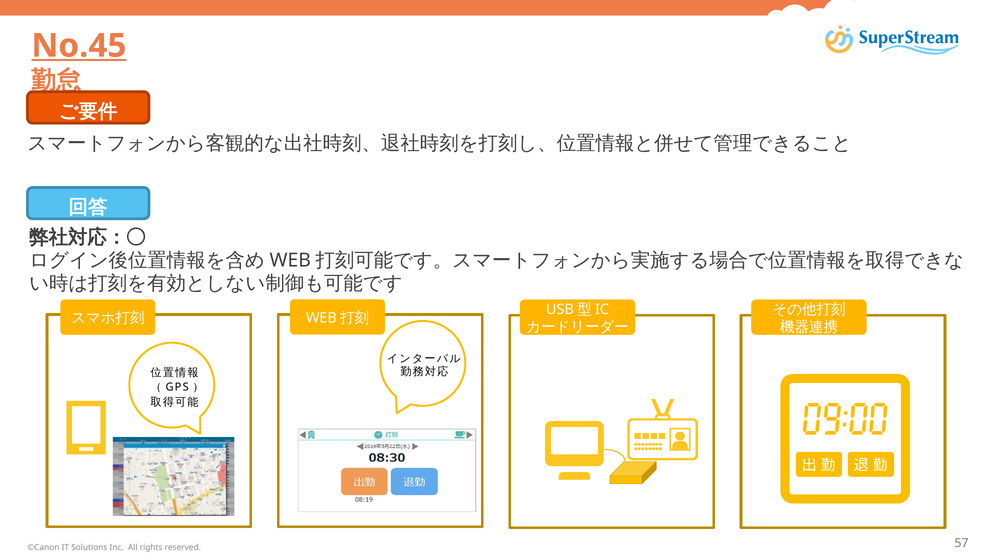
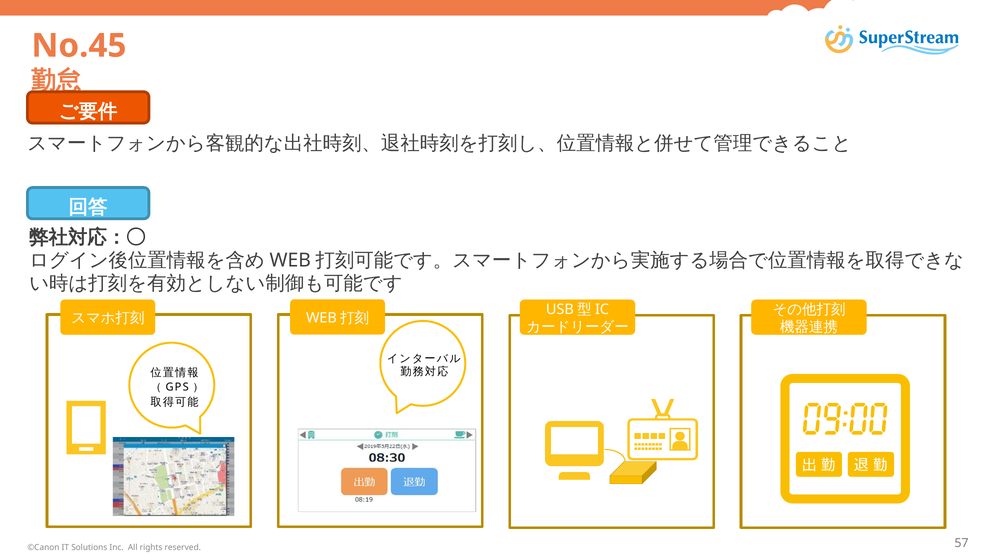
No.45 underline: present -> none
